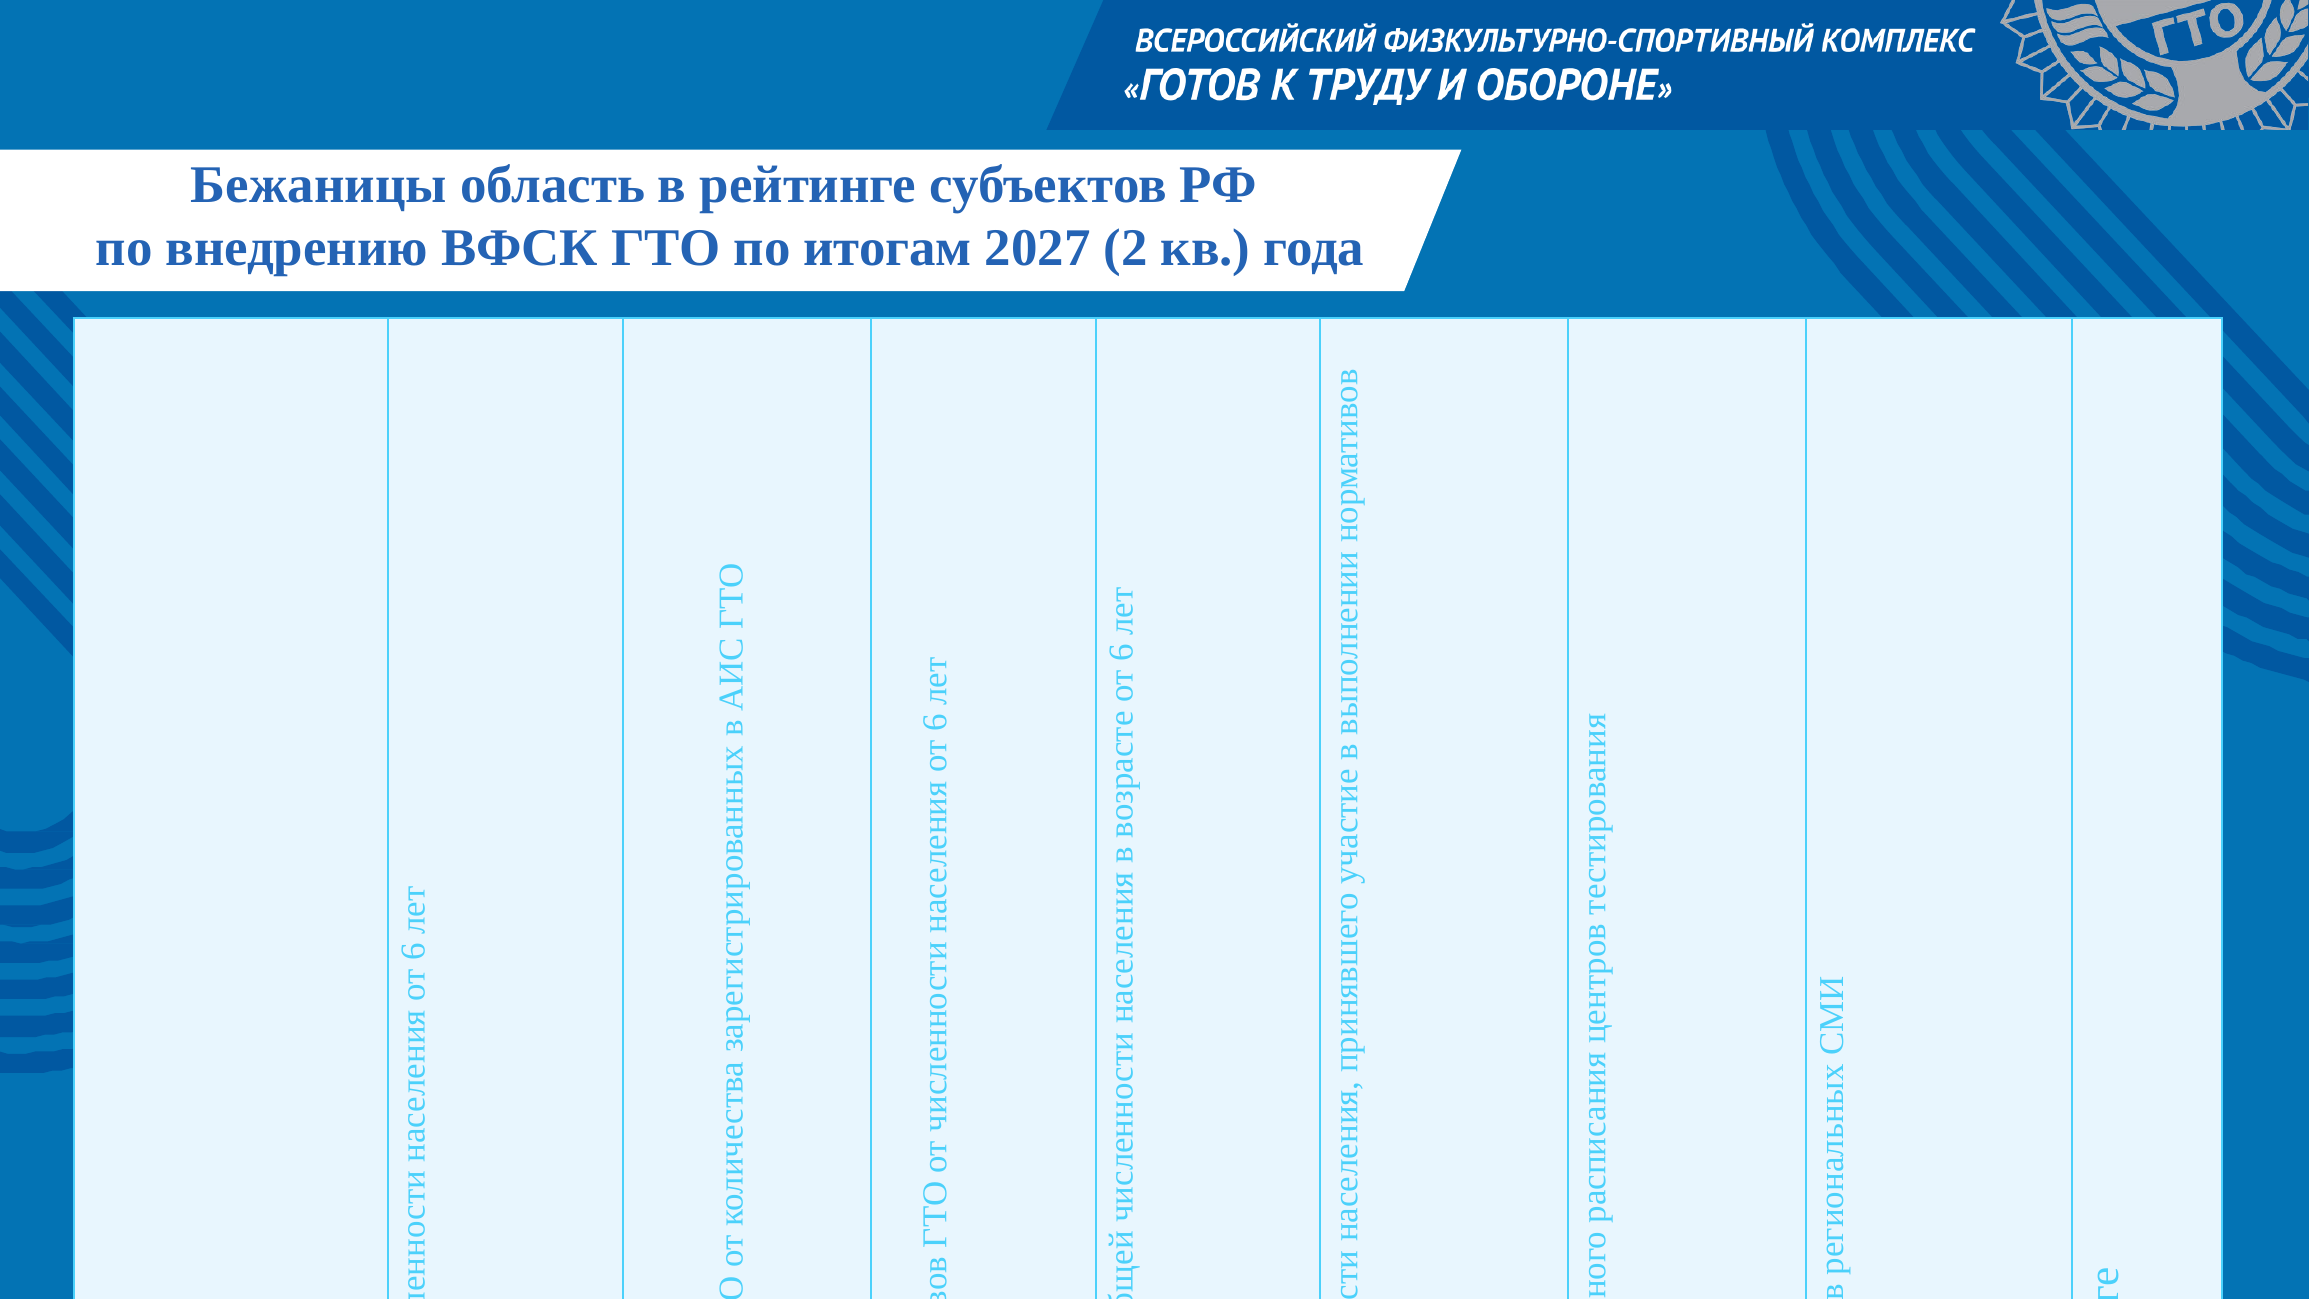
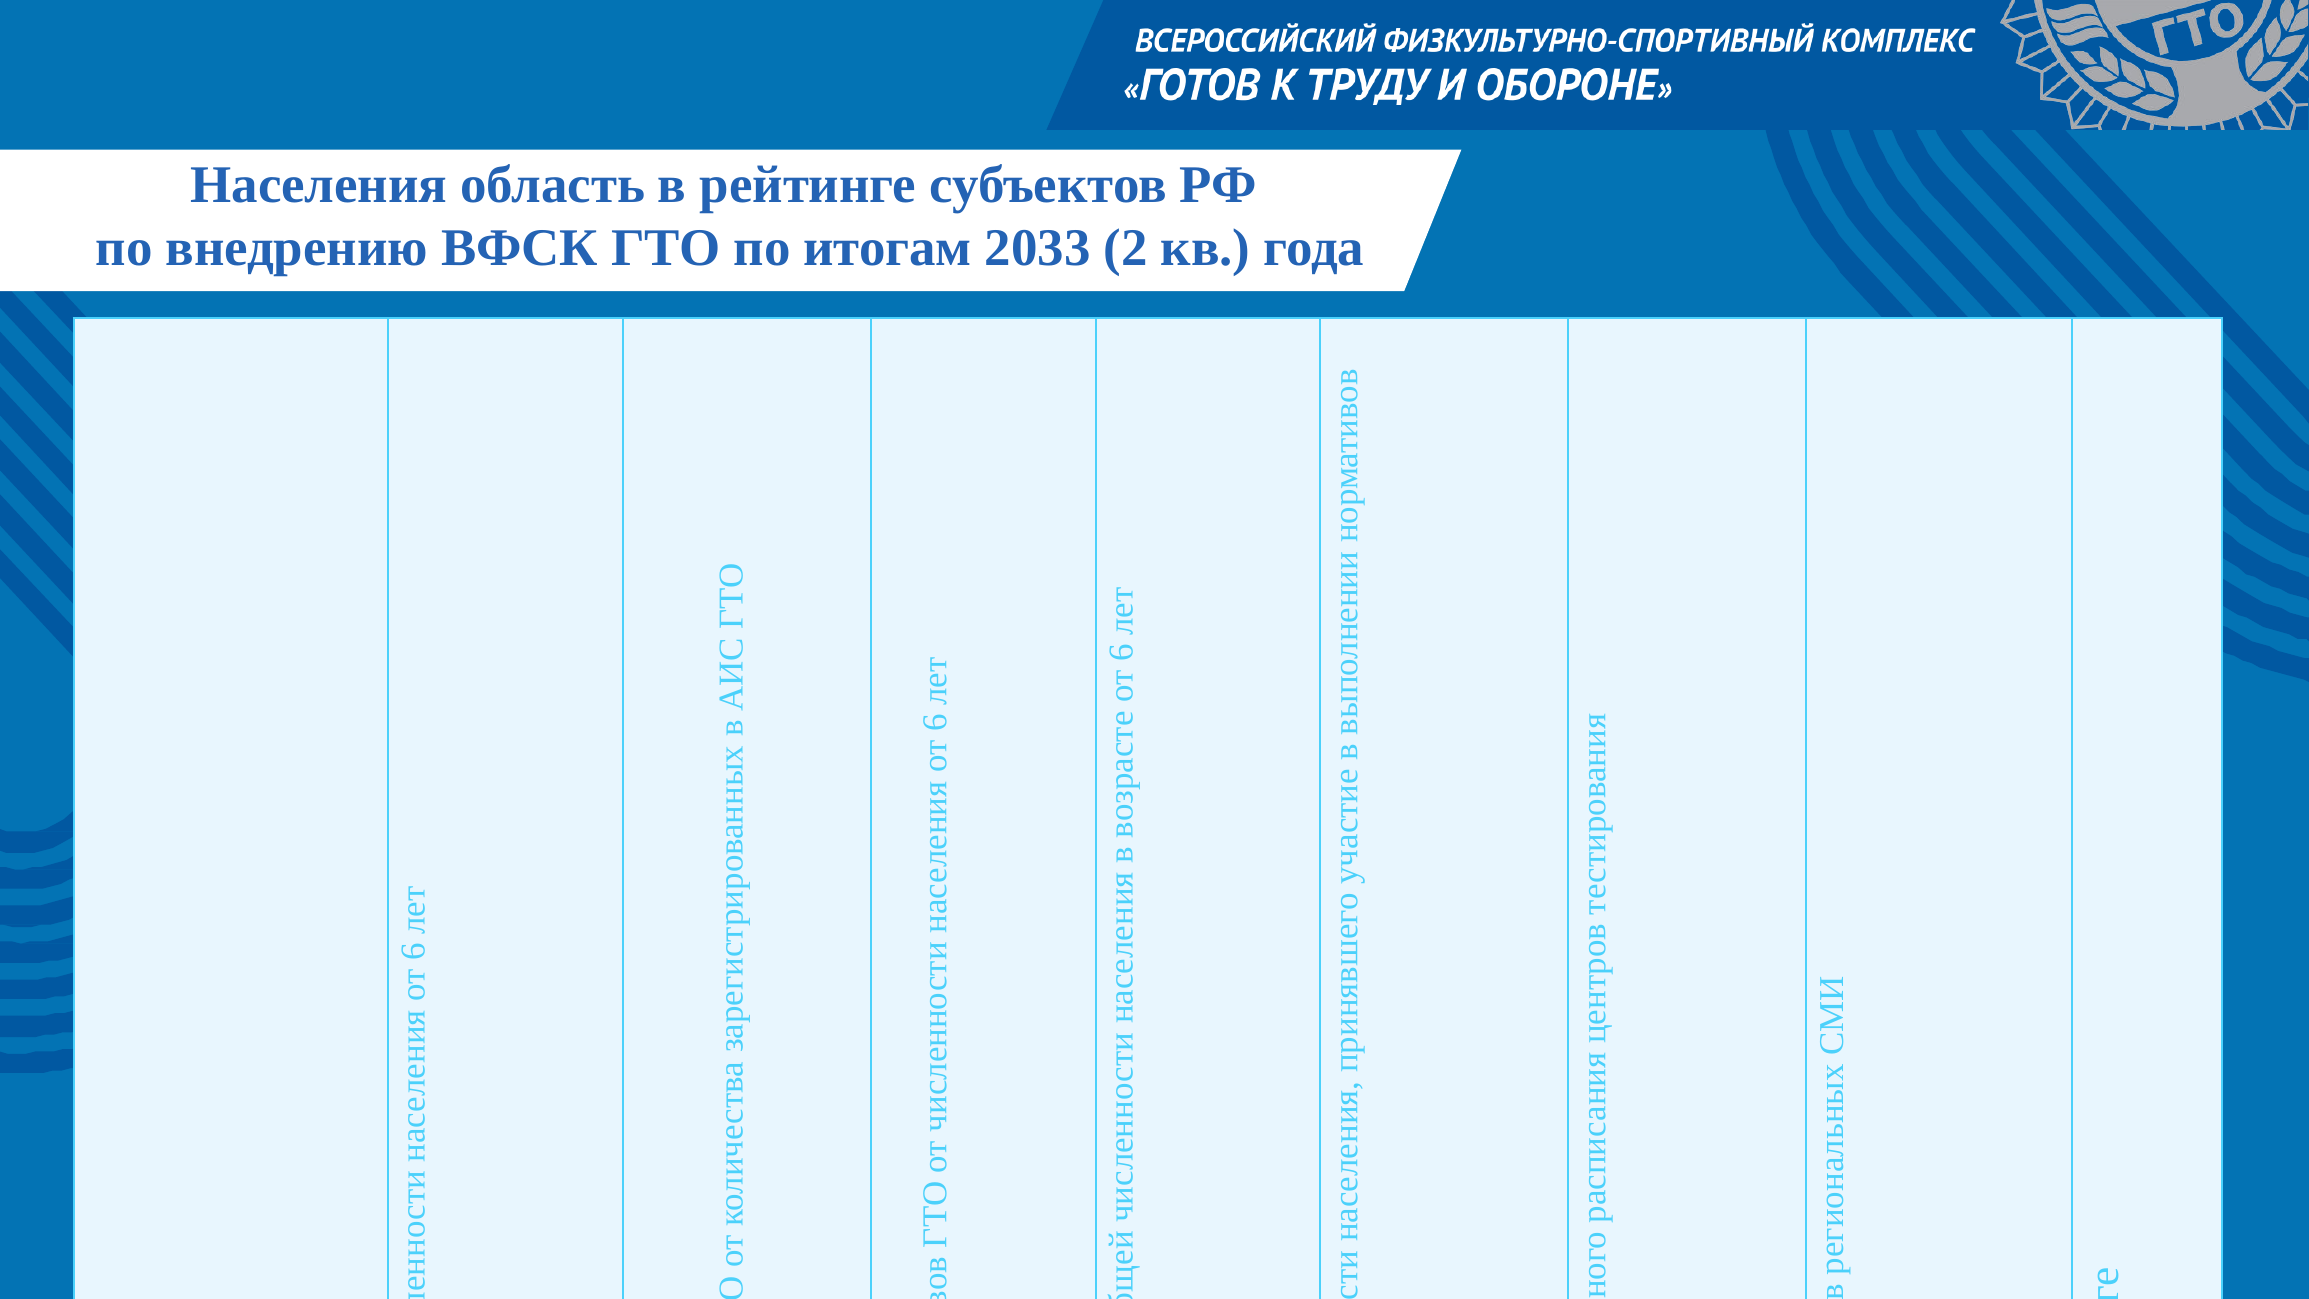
Бежаницы: Бежаницы -> Населения
2027: 2027 -> 2033
